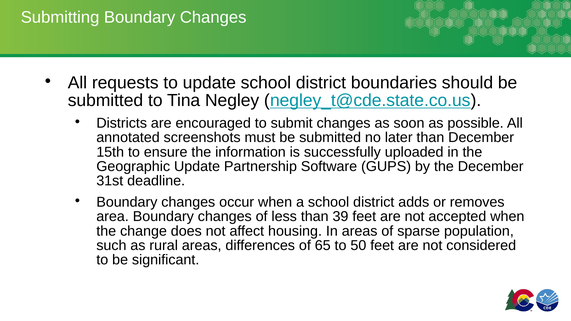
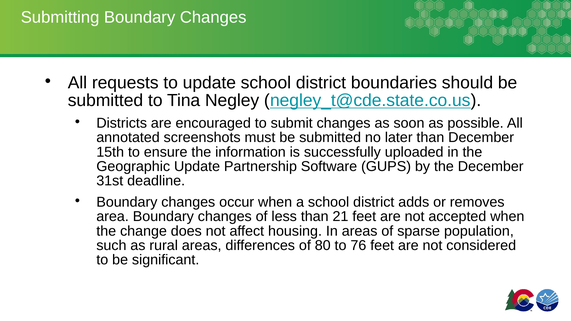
39: 39 -> 21
65: 65 -> 80
50: 50 -> 76
